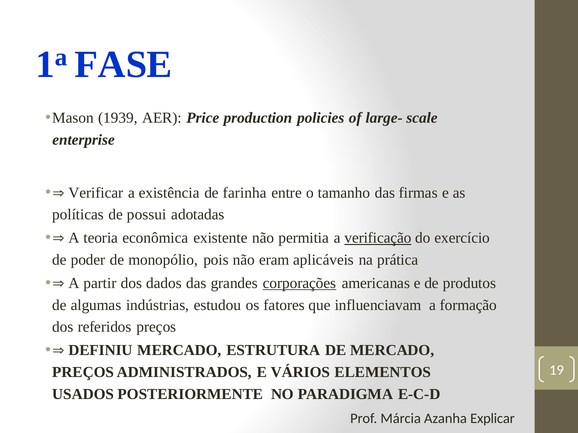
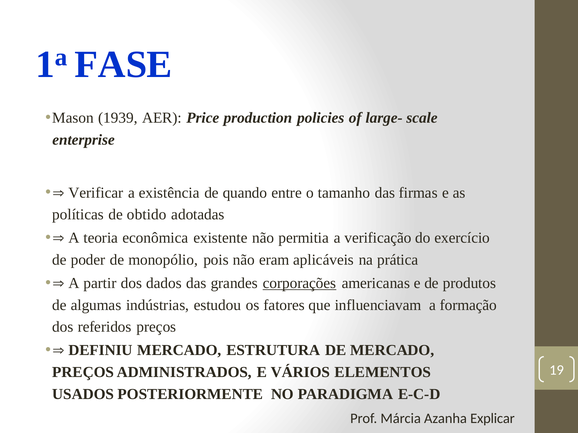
farinha: farinha -> quando
possui: possui -> obtido
verificação underline: present -> none
